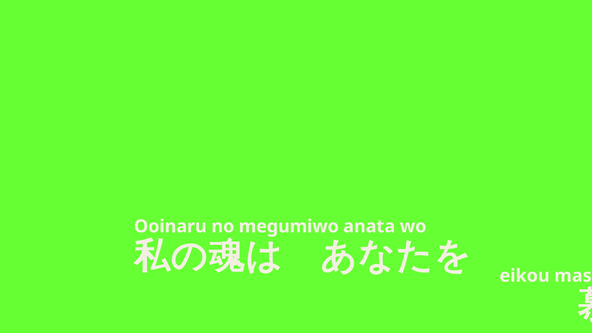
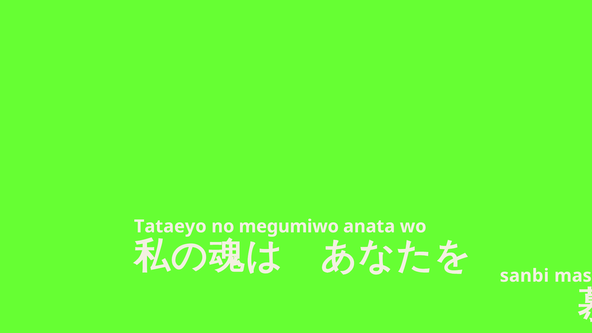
Ooinaru: Ooinaru -> Tataeyo
eikou: eikou -> sanbi
